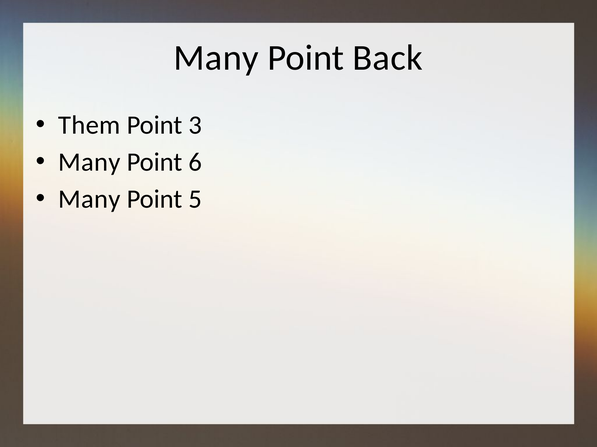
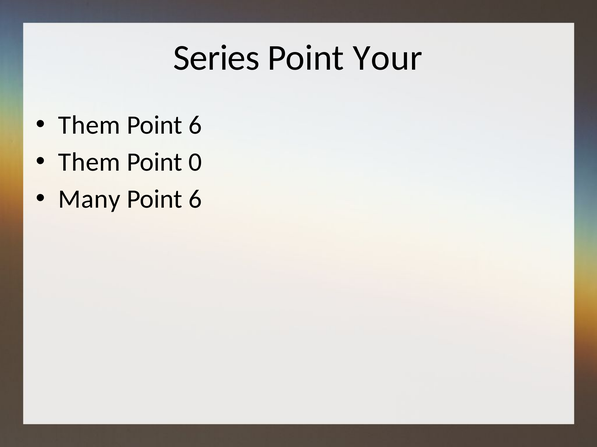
Many at (216, 58): Many -> Series
Back: Back -> Your
3 at (195, 125): 3 -> 6
Many at (89, 162): Many -> Them
6: 6 -> 0
5 at (195, 200): 5 -> 6
